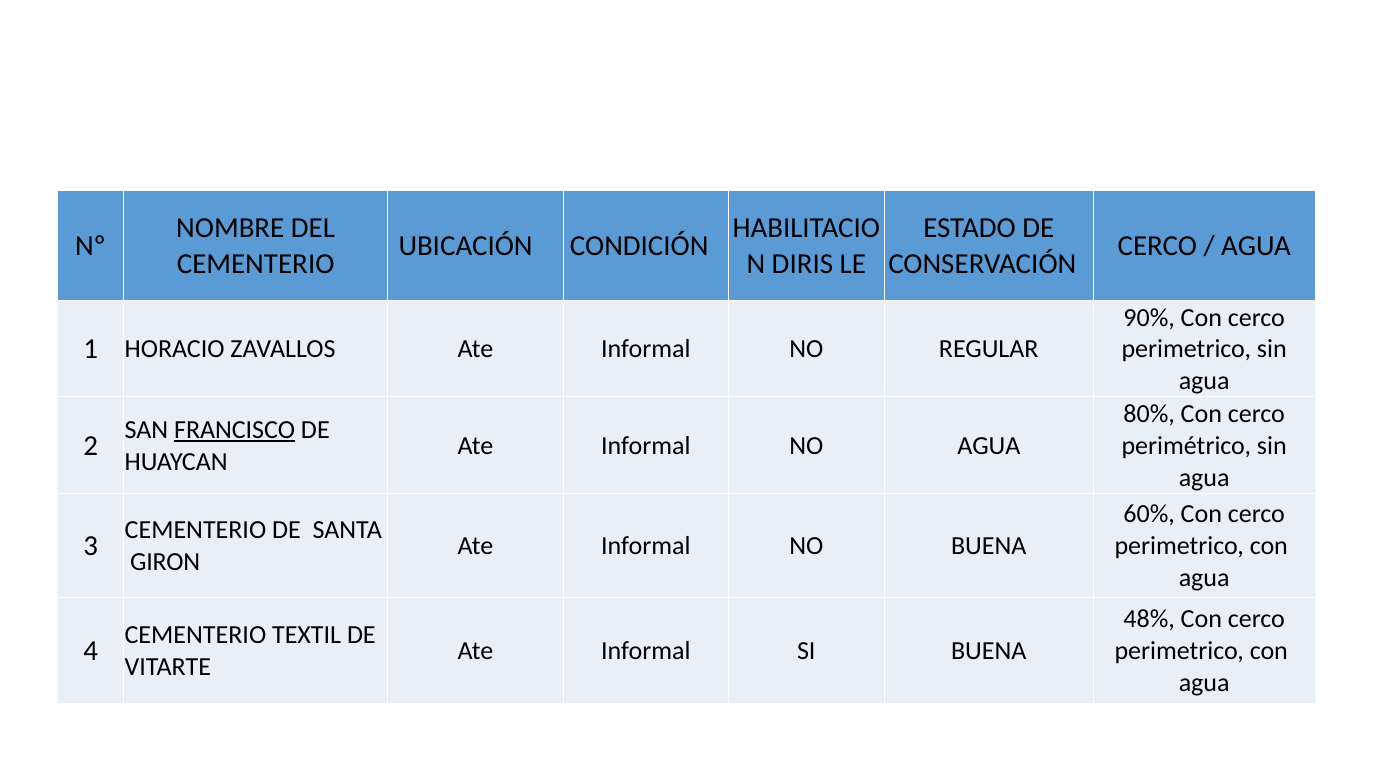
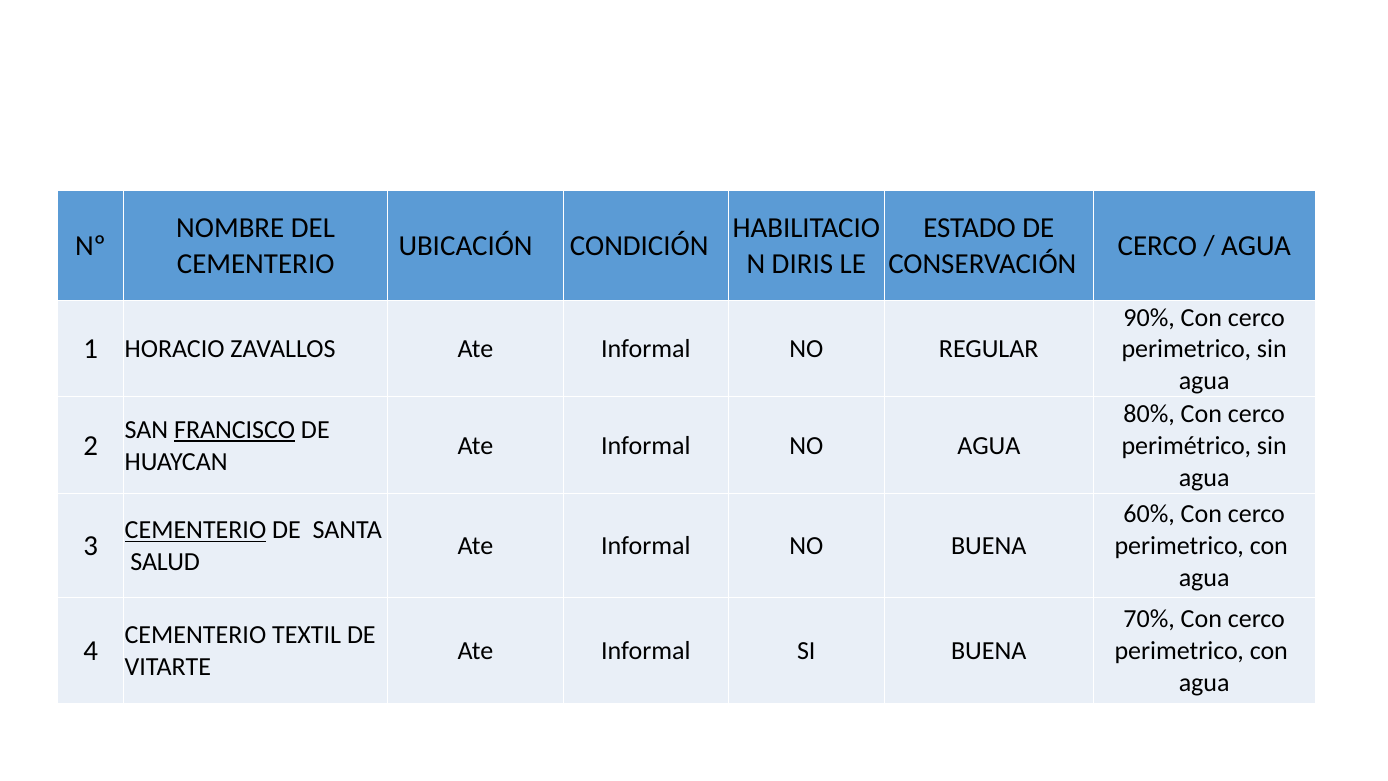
CEMENTERIO at (195, 530) underline: none -> present
GIRON: GIRON -> SALUD
48%: 48% -> 70%
